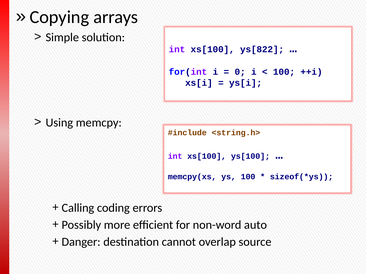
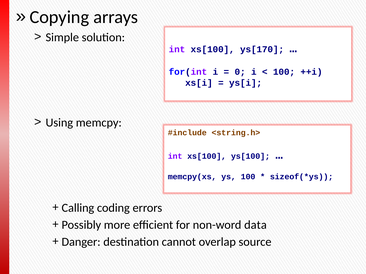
ys[822: ys[822 -> ys[170
auto: auto -> data
